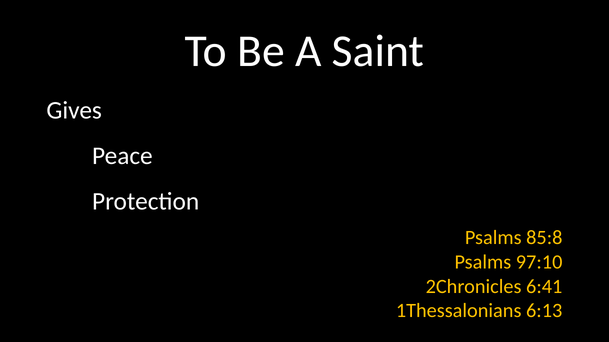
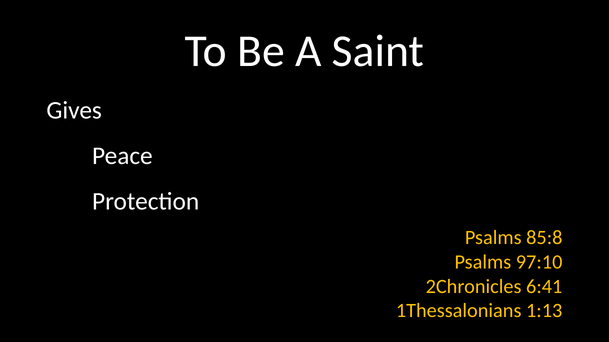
6:13: 6:13 -> 1:13
